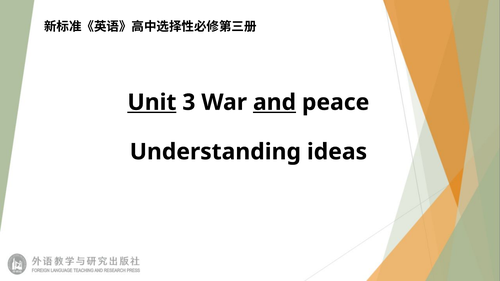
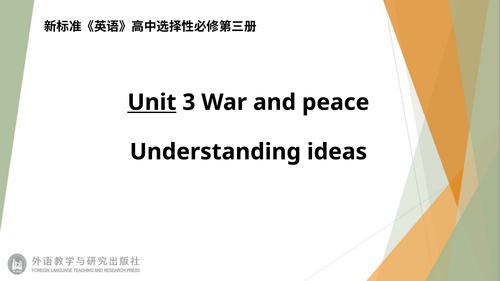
and underline: present -> none
